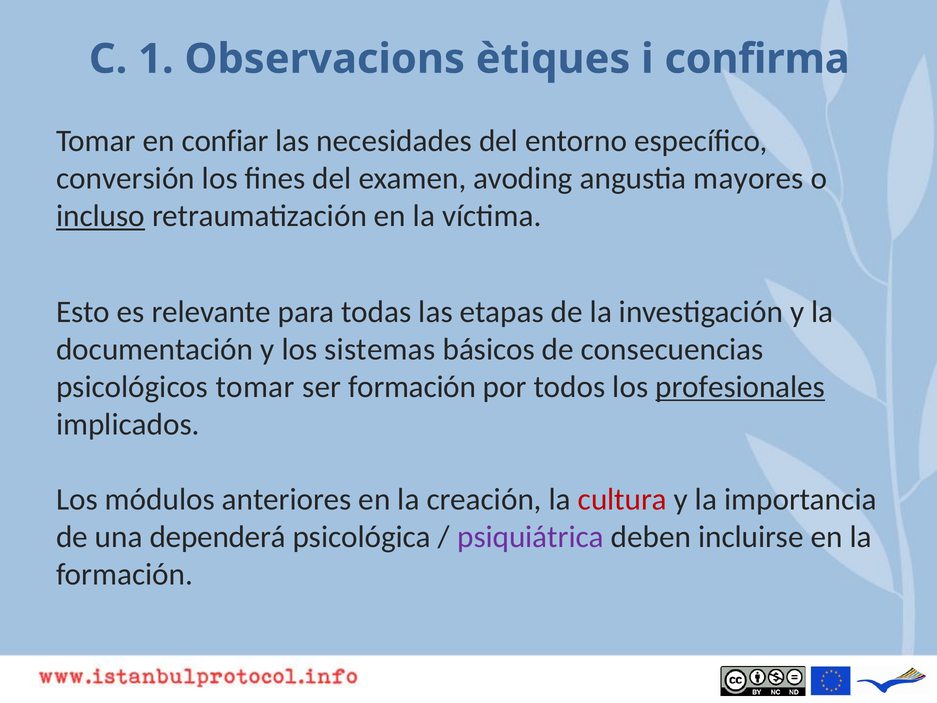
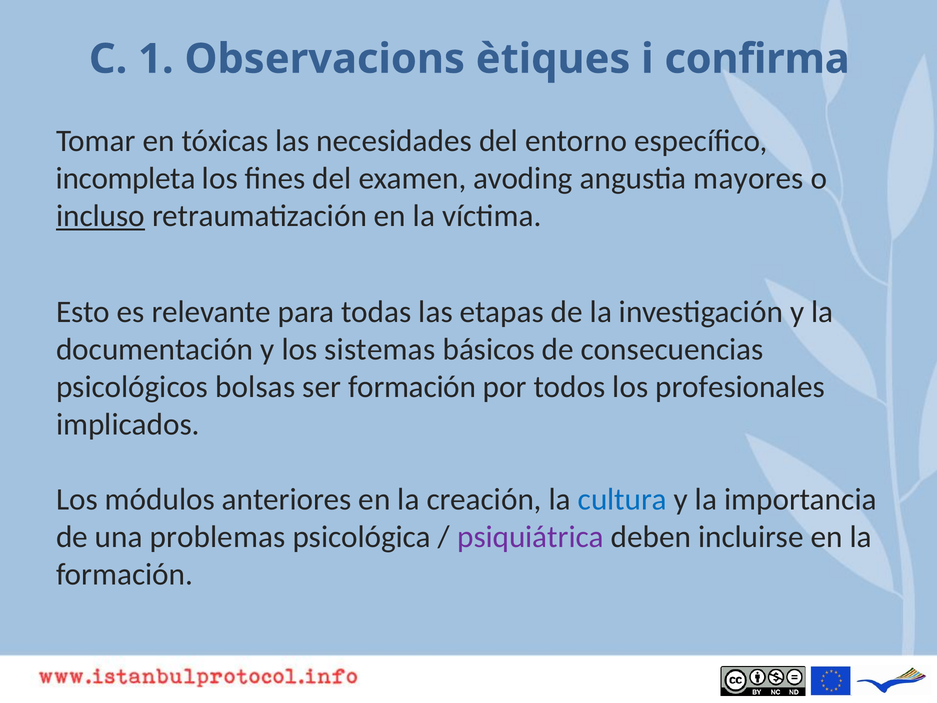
confiar: confiar -> tóxicas
conversión: conversión -> incompleta
psicológicos tomar: tomar -> bolsas
profesionales underline: present -> none
cultura colour: red -> blue
dependerá: dependerá -> problemas
